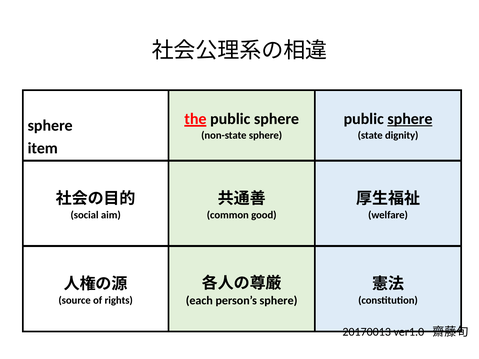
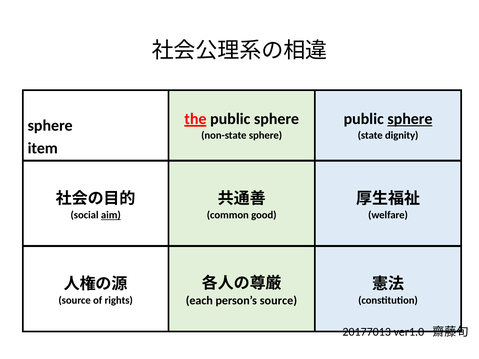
aim underline: none -> present
person’s sphere: sphere -> source
20170013: 20170013 -> 20177013
